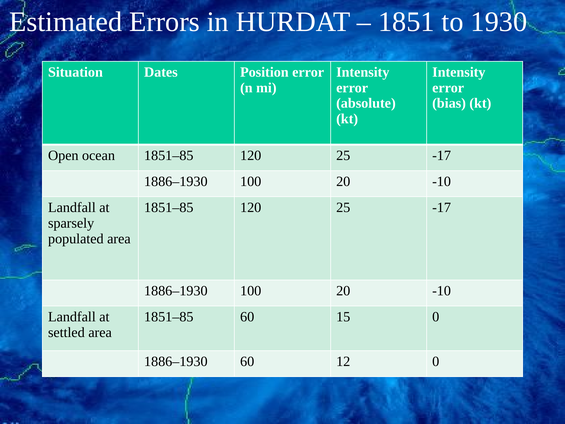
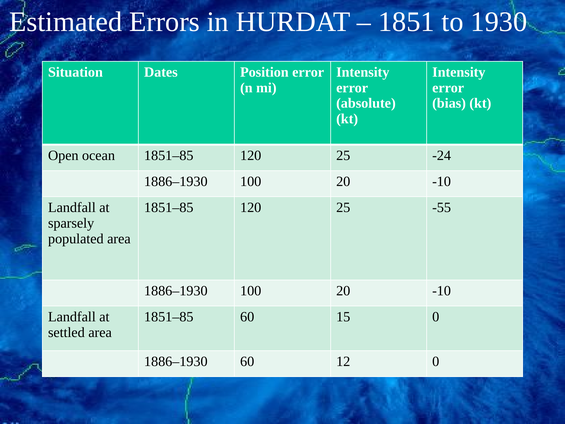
-17 at (442, 155): -17 -> -24
-17 at (442, 207): -17 -> -55
